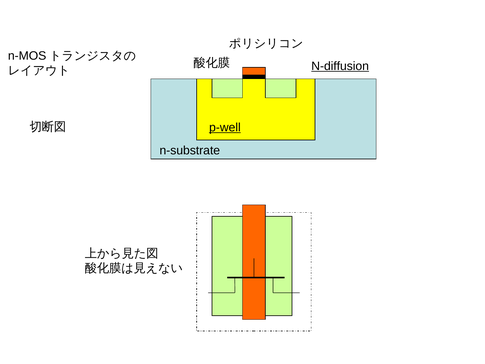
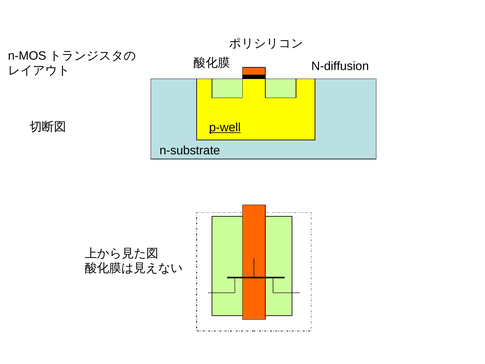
N-diffusion underline: present -> none
